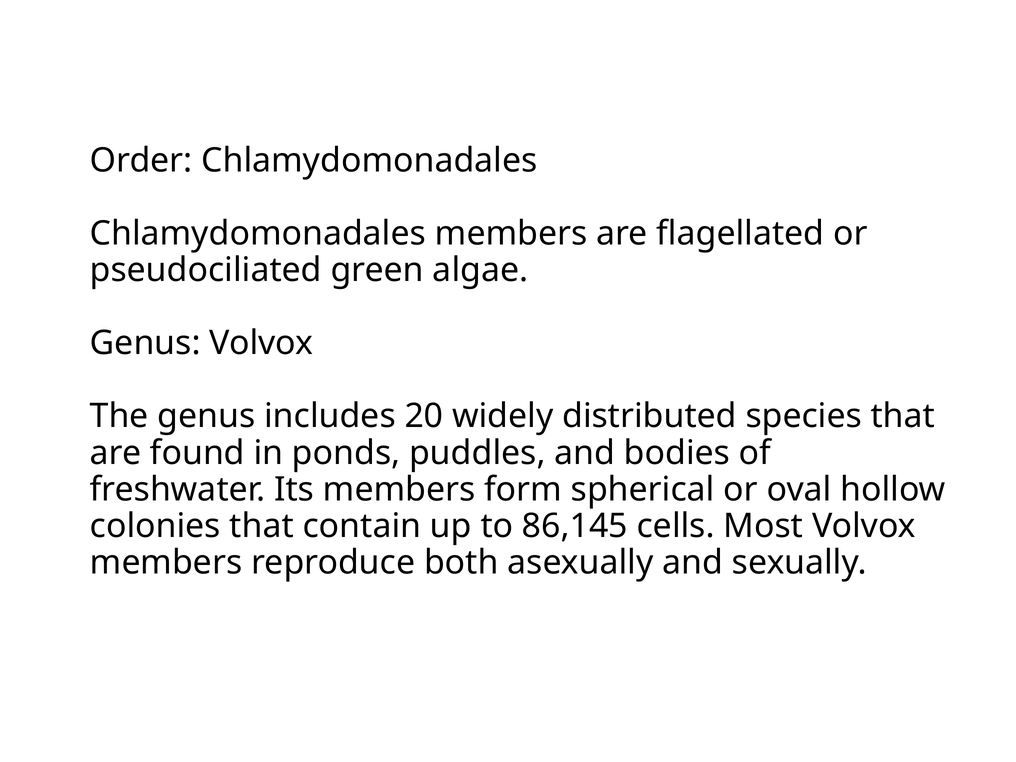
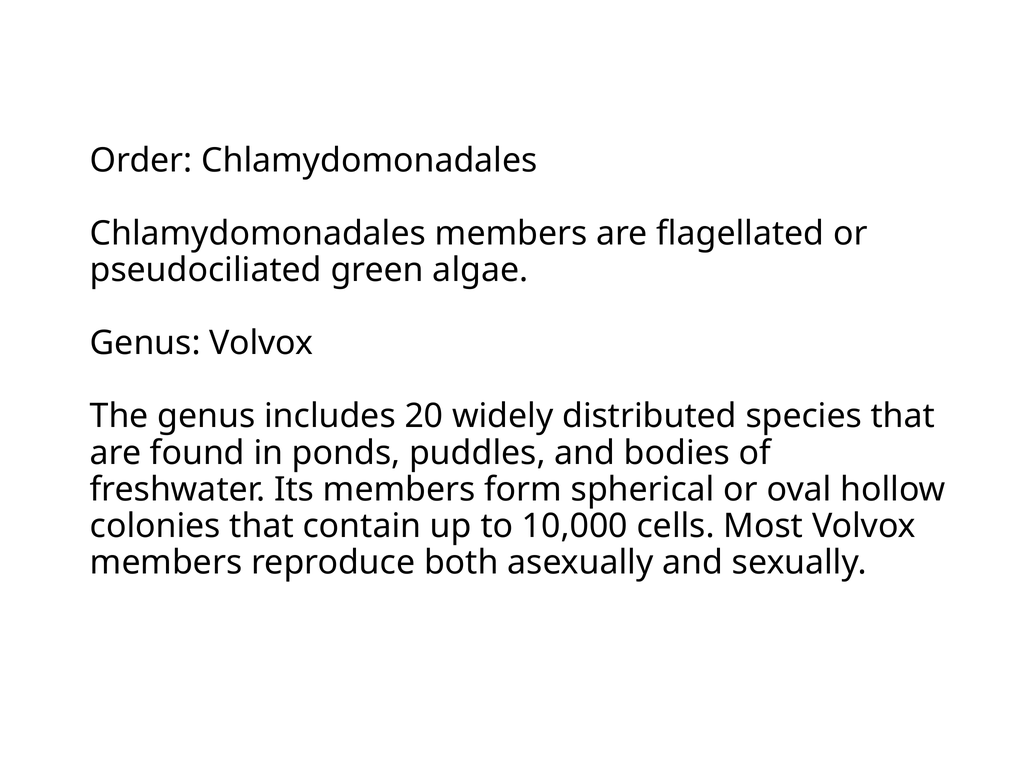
86,145: 86,145 -> 10,000
